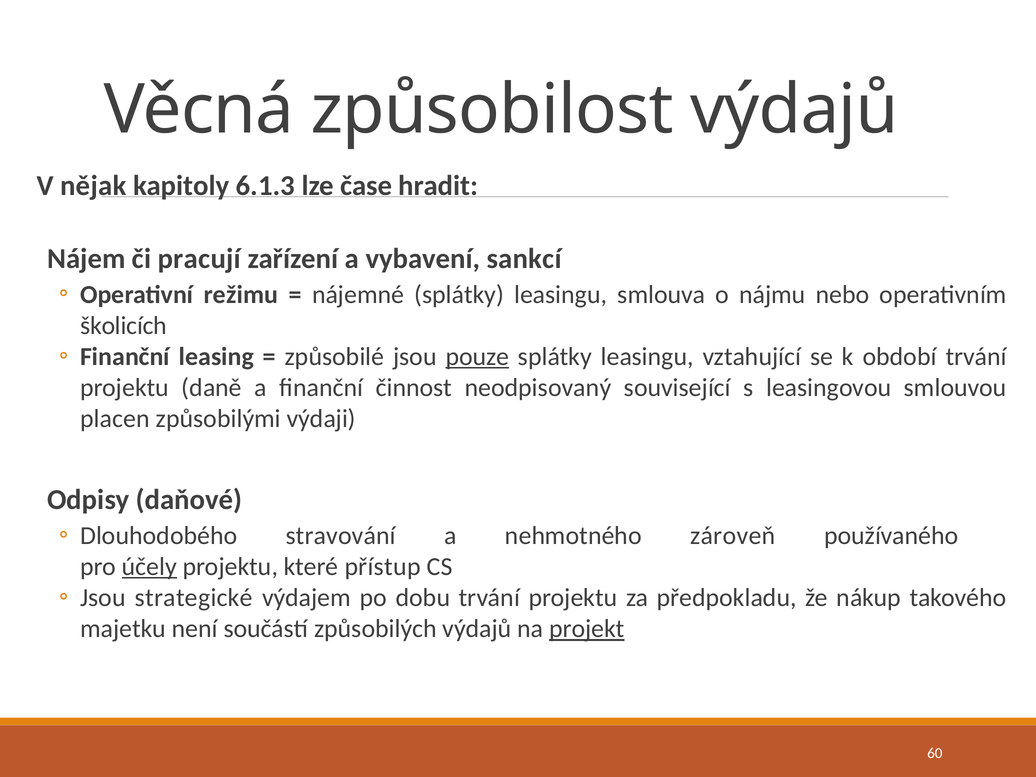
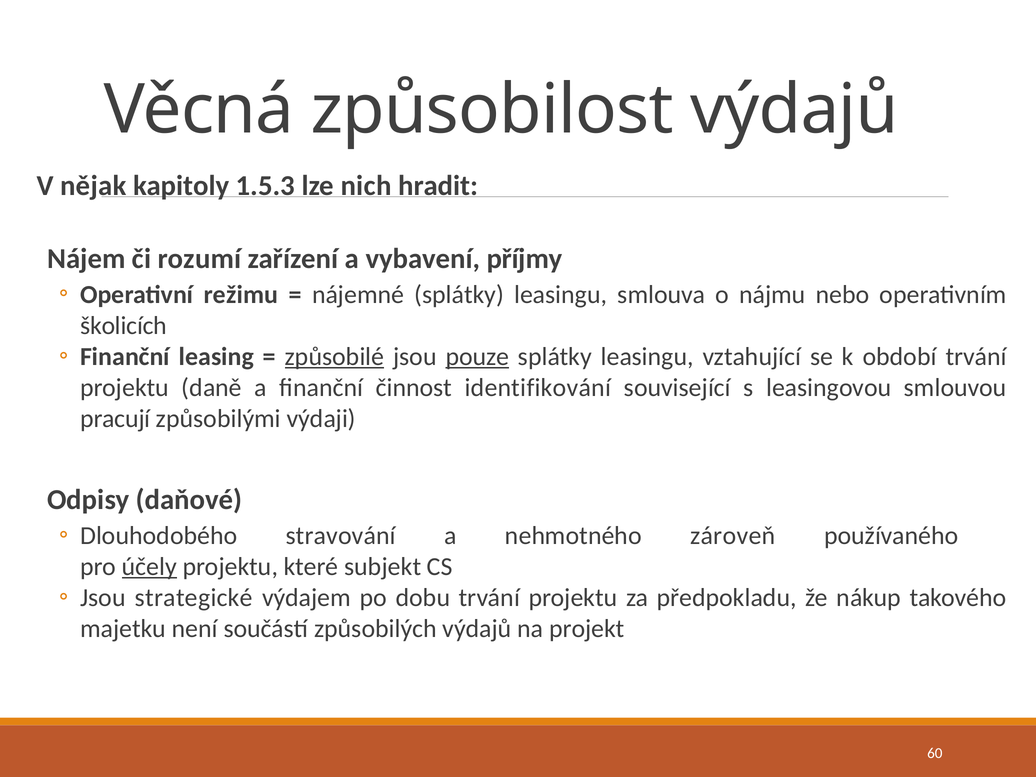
6.1.3: 6.1.3 -> 1.5.3
čase: čase -> nich
pracují: pracují -> rozumí
sankcí: sankcí -> příjmy
způsobilé underline: none -> present
neodpisovaný: neodpisovaný -> identifikování
placen: placen -> pracují
přístup: přístup -> subjekt
projekt underline: present -> none
